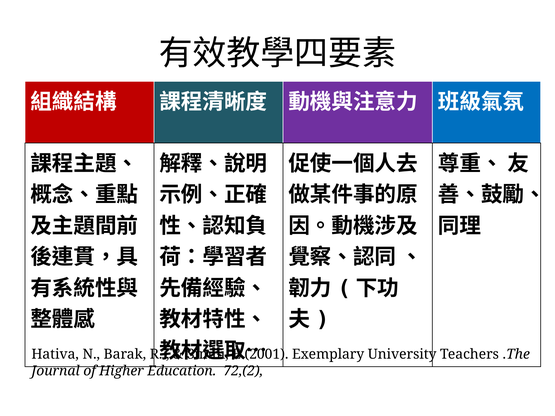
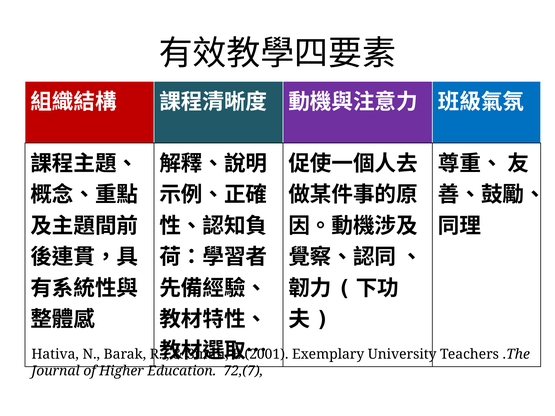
72,(2: 72,(2 -> 72,(7
